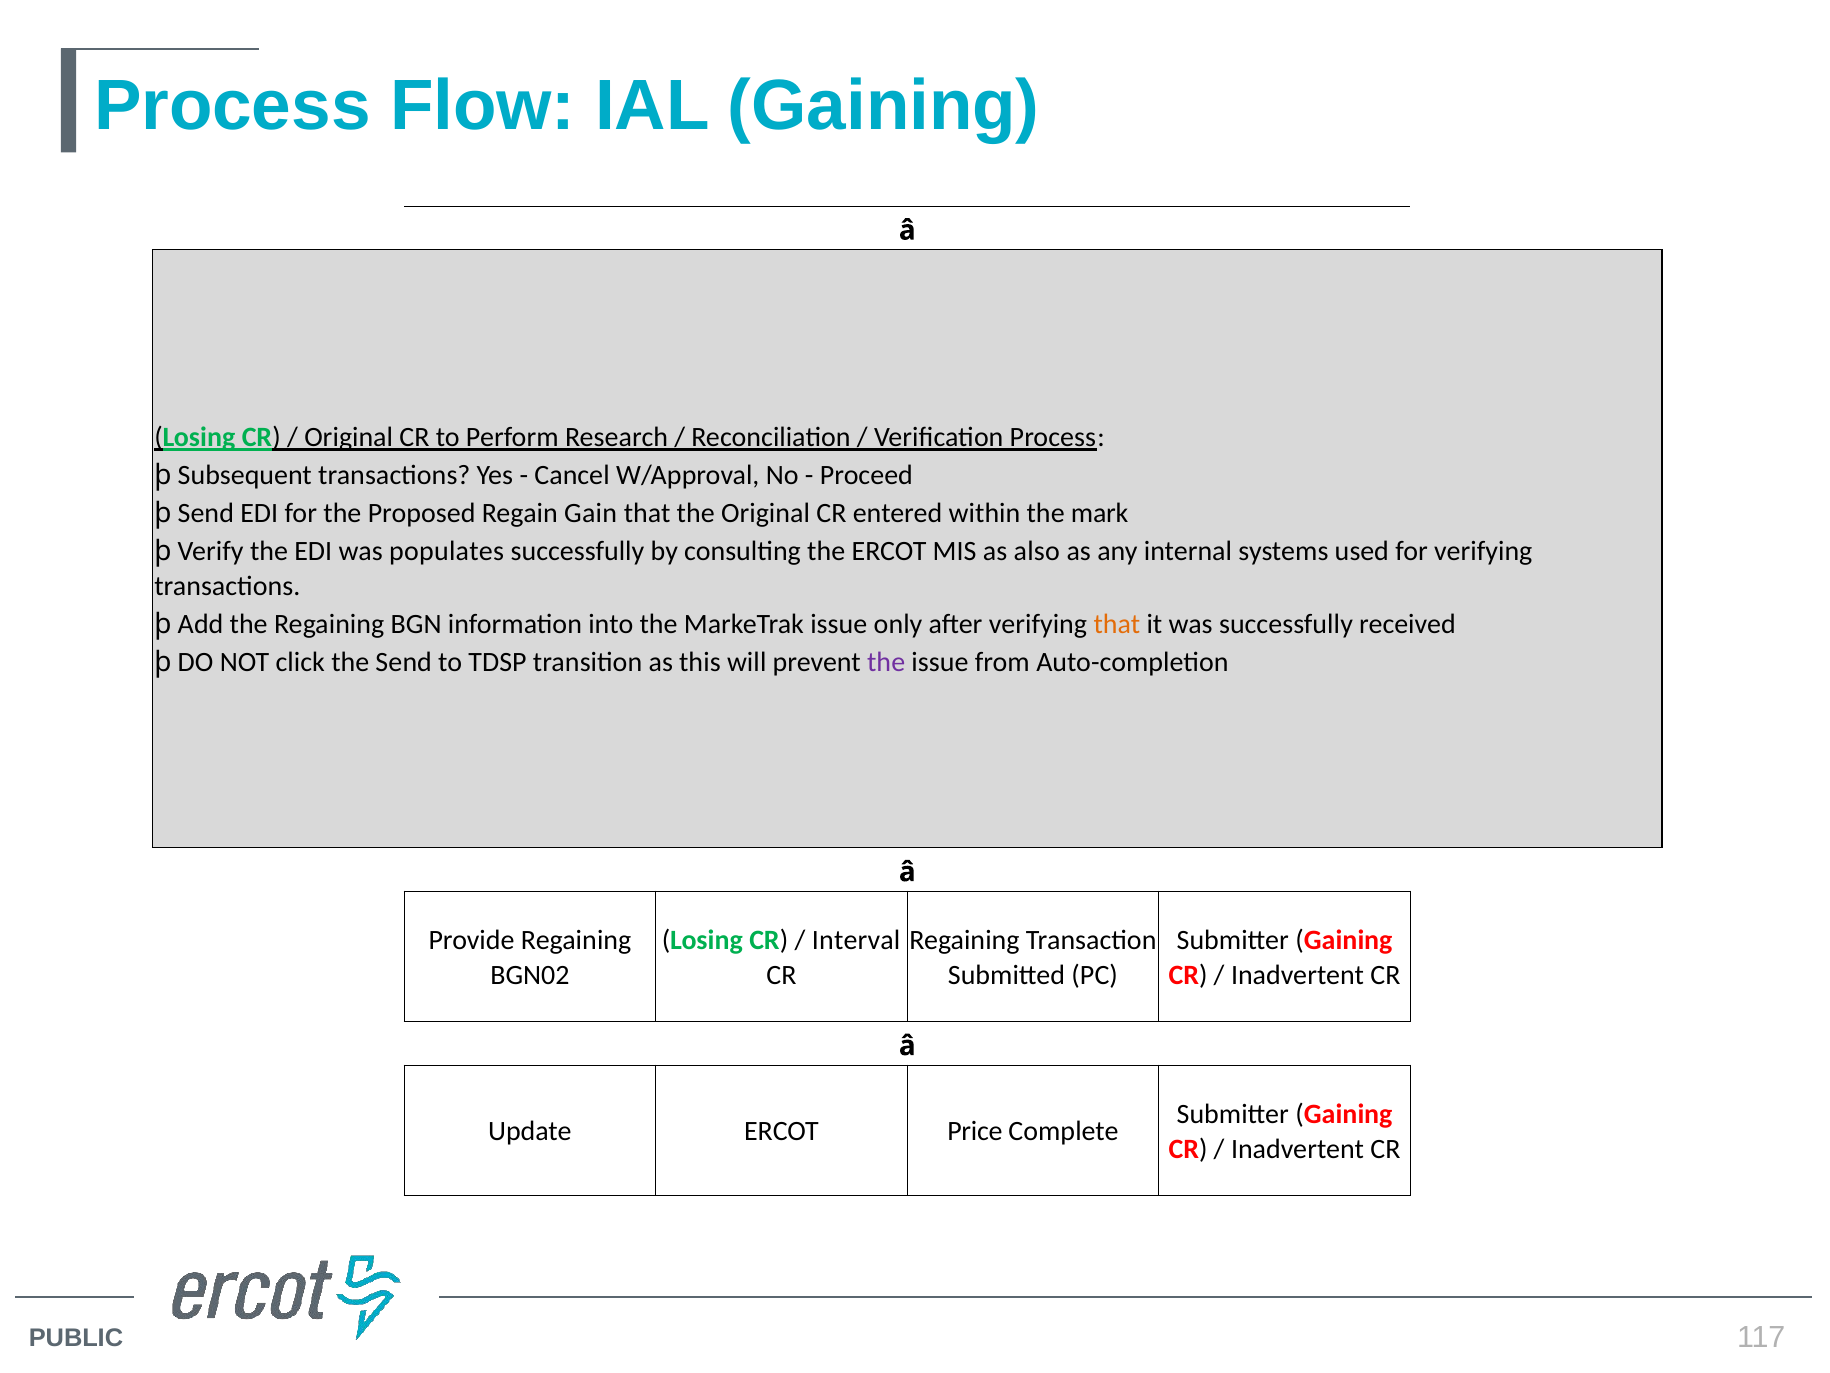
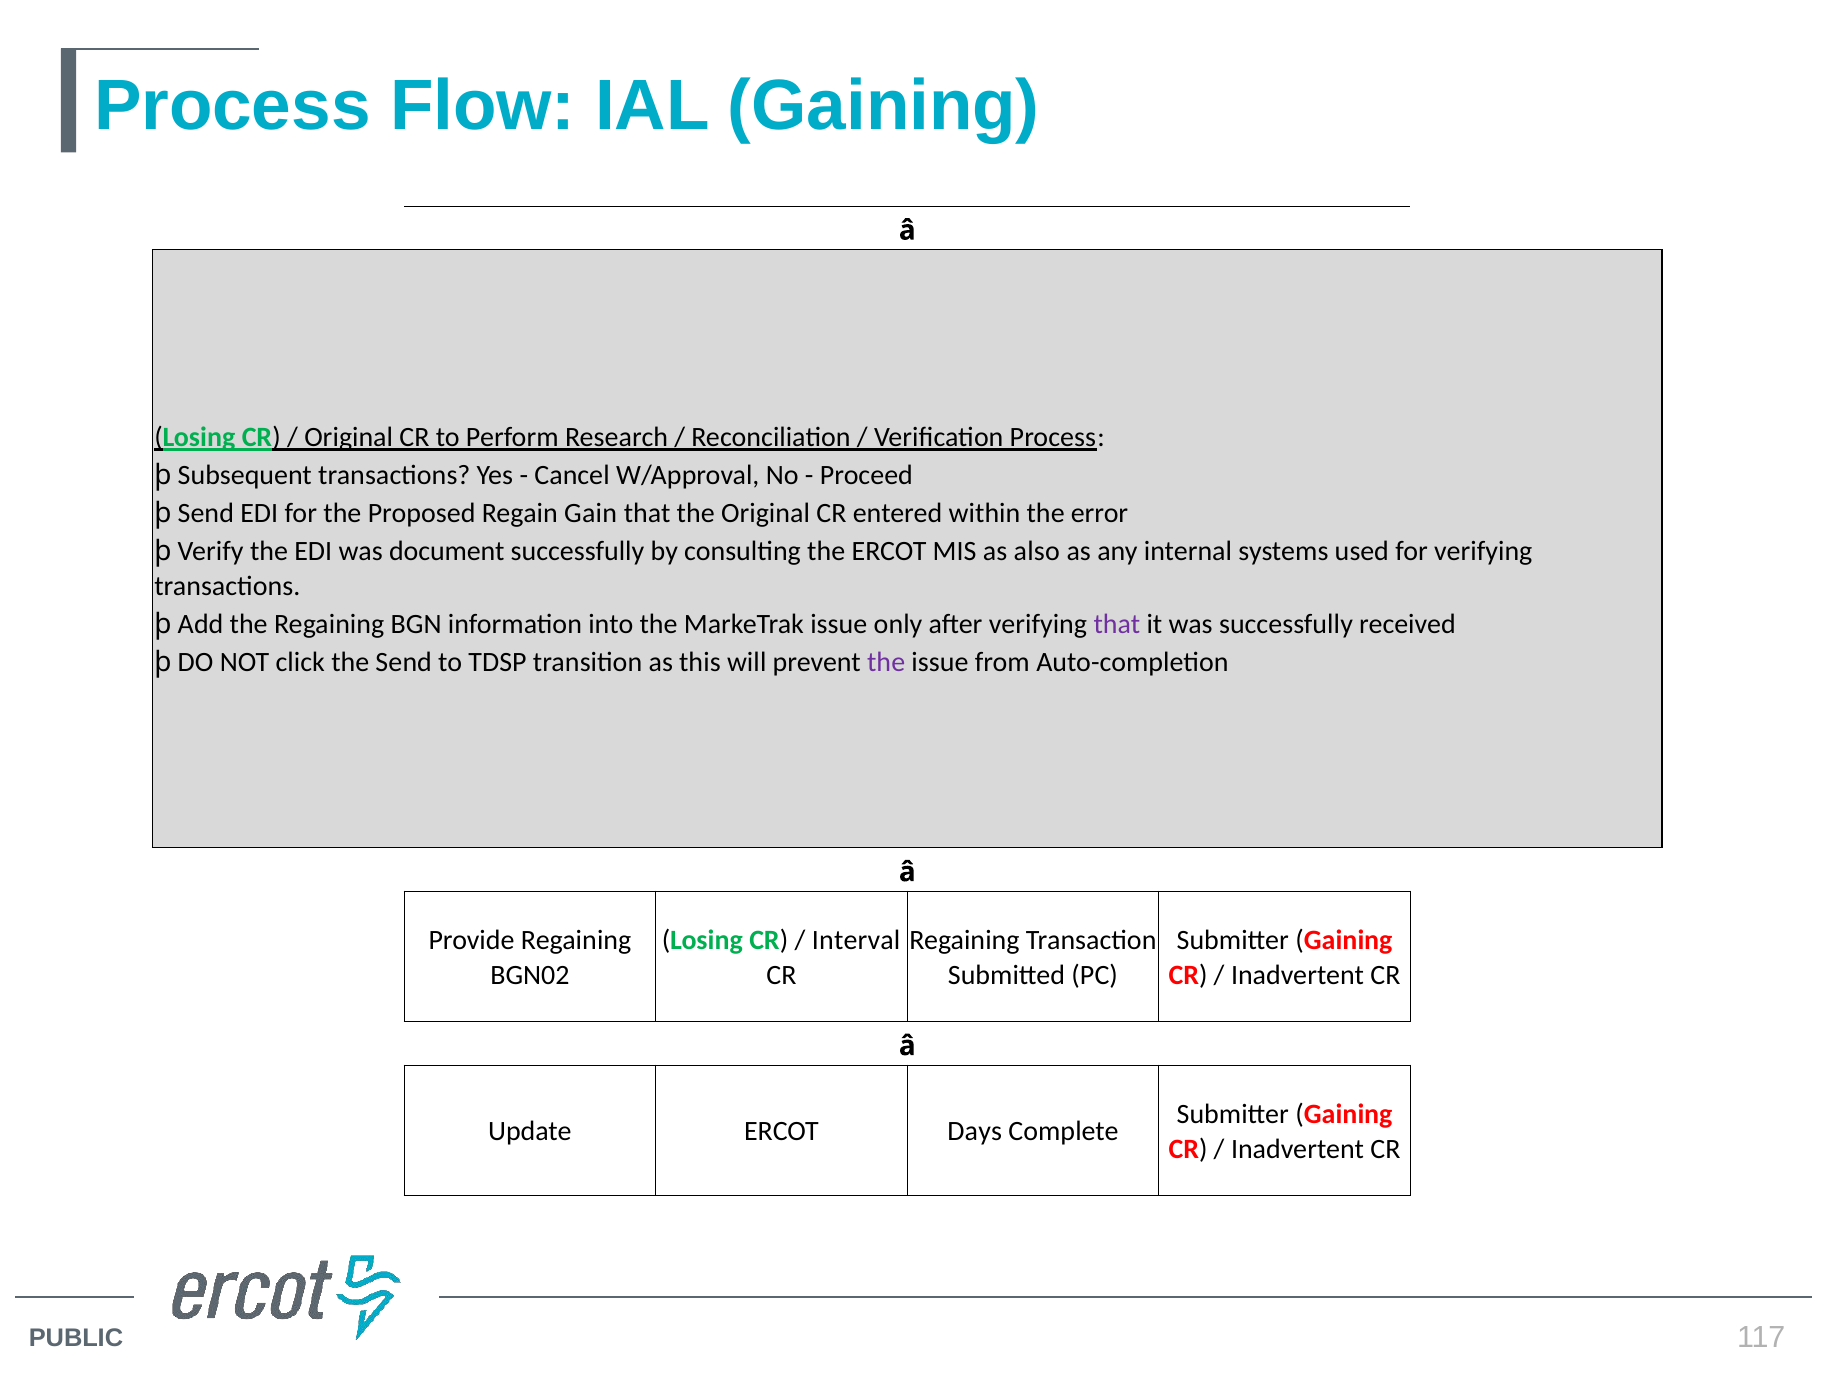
mark: mark -> error
populates: populates -> document
that at (1117, 624) colour: orange -> purple
Price: Price -> Days
